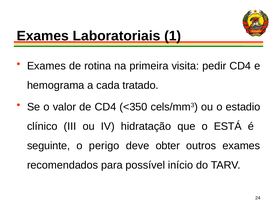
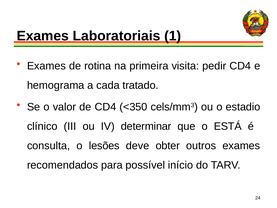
hidratação: hidratação -> determinar
seguinte: seguinte -> consulta
perigo: perigo -> lesões
